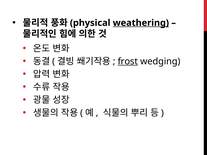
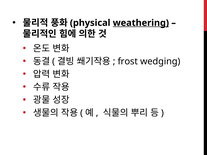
frost underline: present -> none
